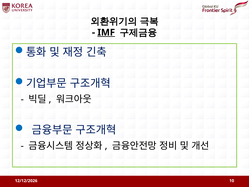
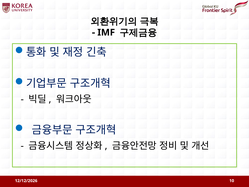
IMF underline: present -> none
